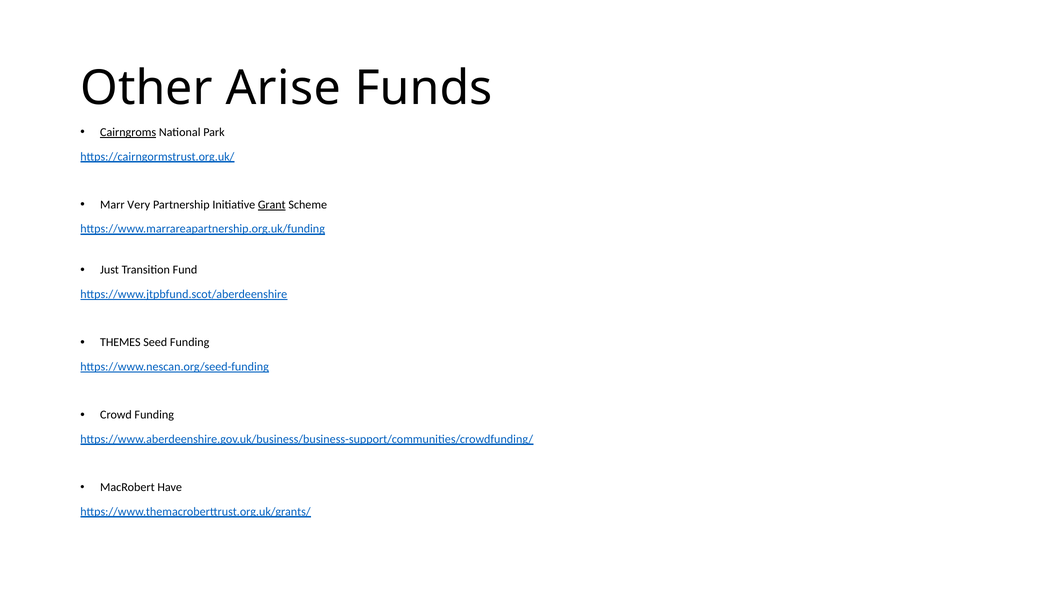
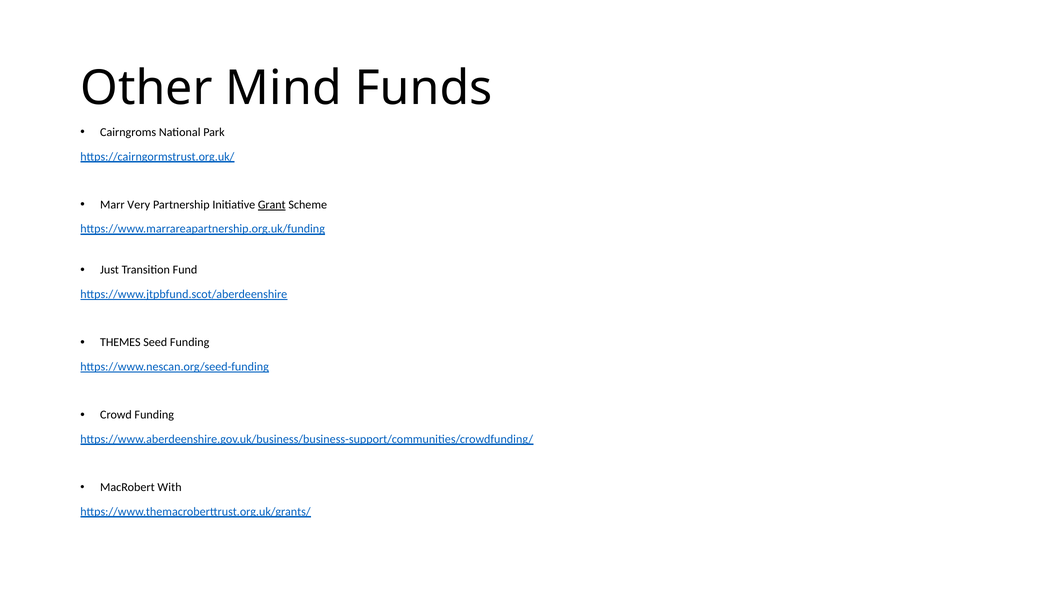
Arise: Arise -> Mind
Cairngroms underline: present -> none
Have: Have -> With
